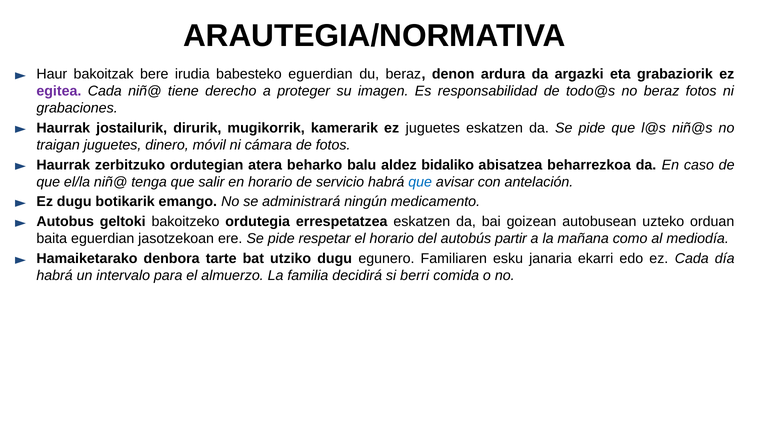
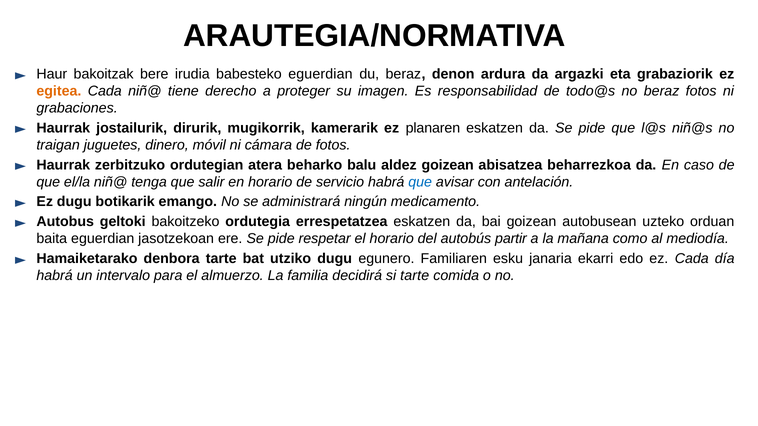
egitea colour: purple -> orange
ez juguetes: juguetes -> planaren
aldez bidaliko: bidaliko -> goizean
si berri: berri -> tarte
